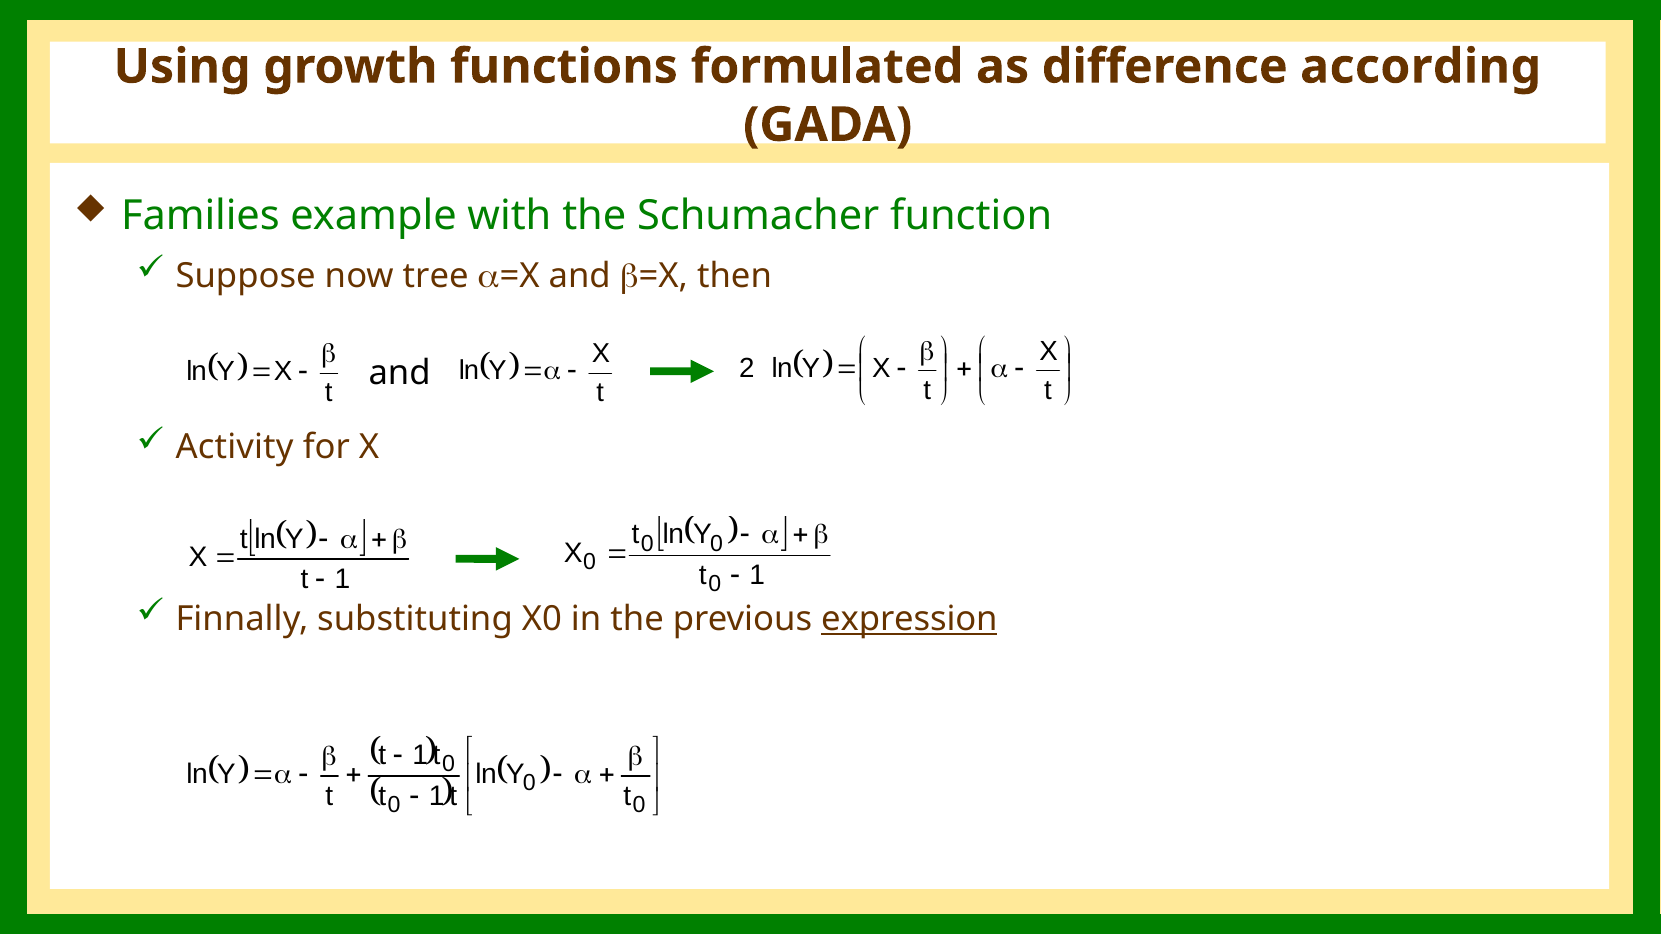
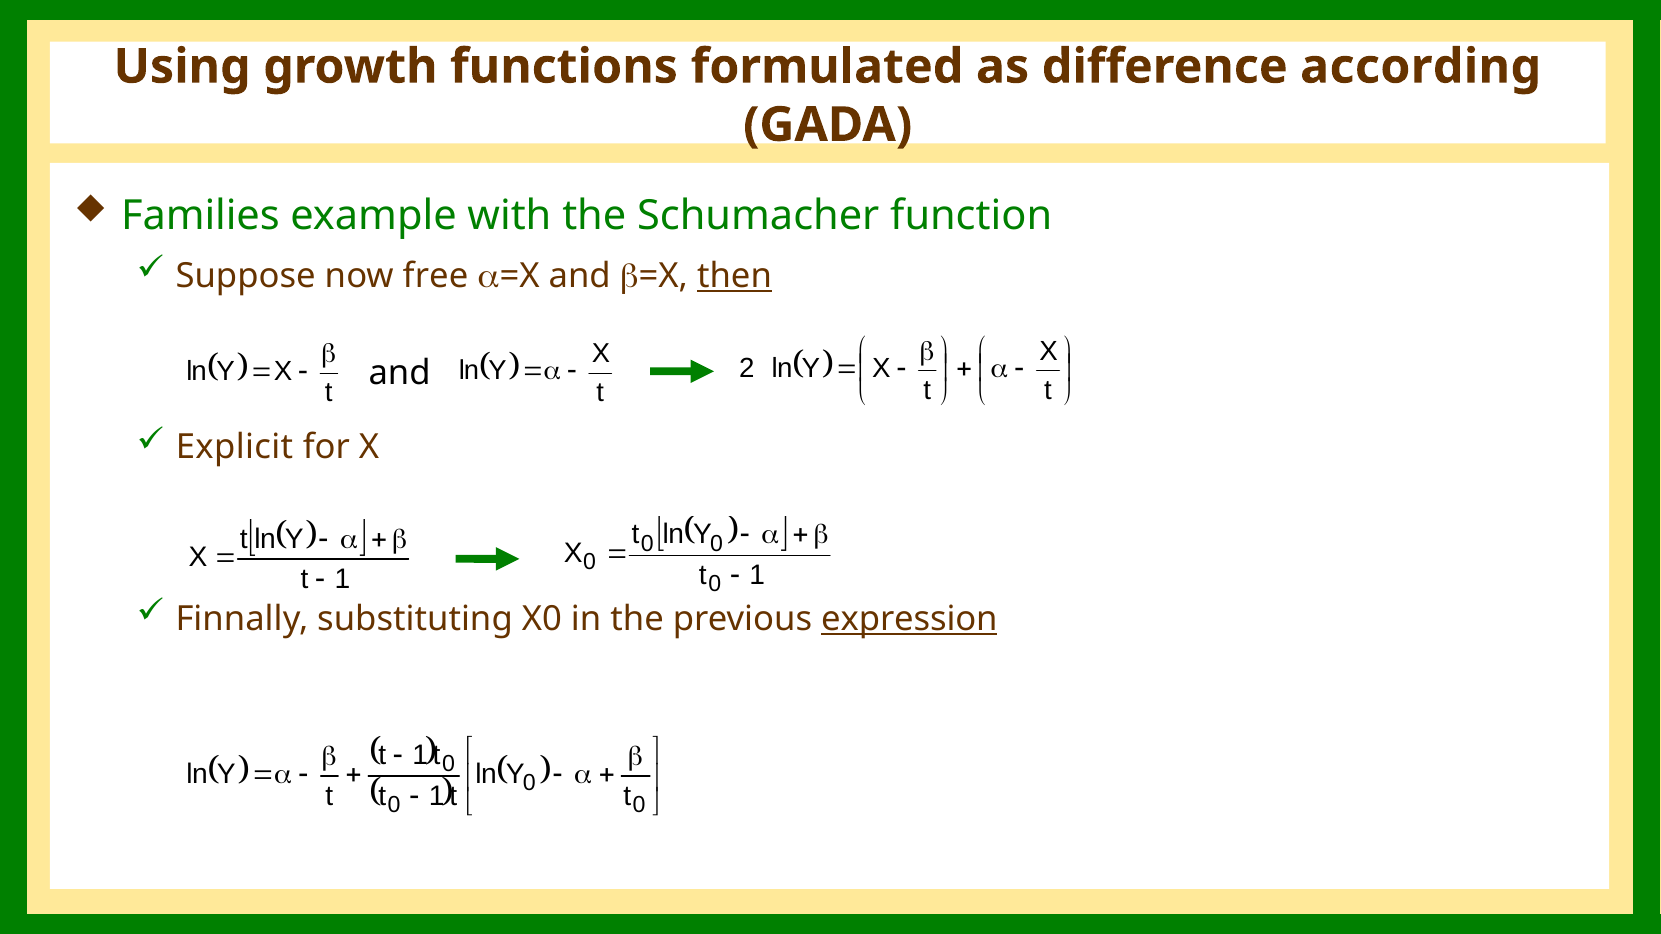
tree: tree -> free
then underline: none -> present
Activity: Activity -> Explicit
